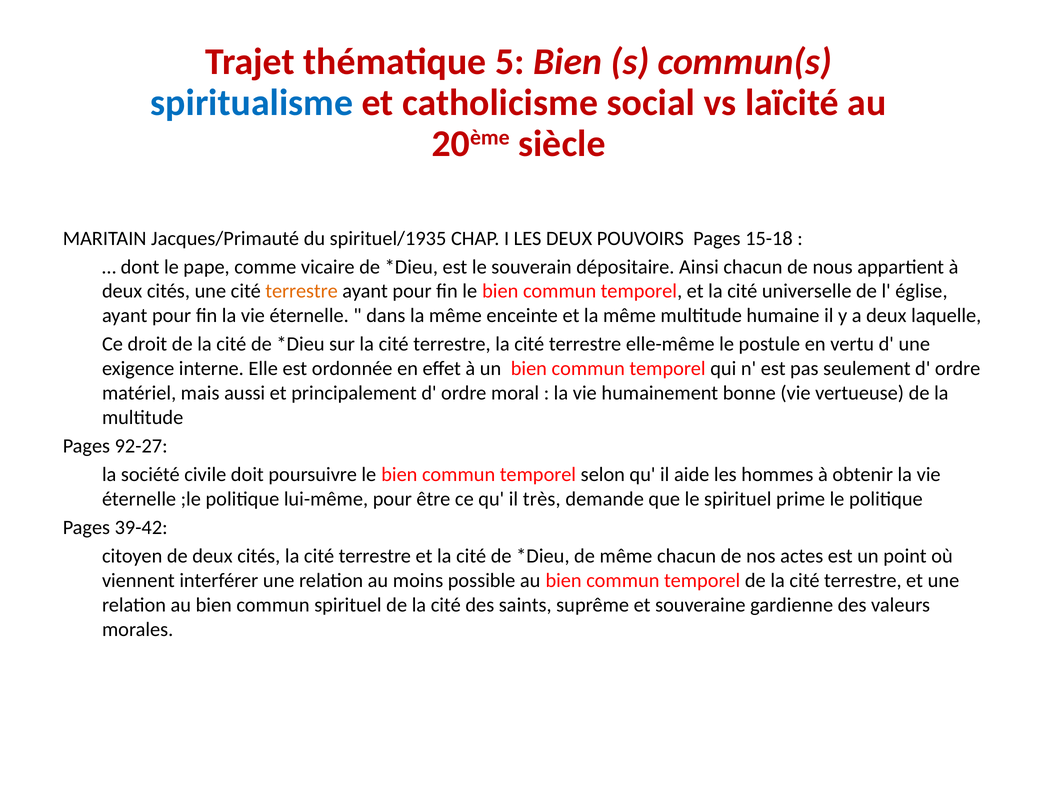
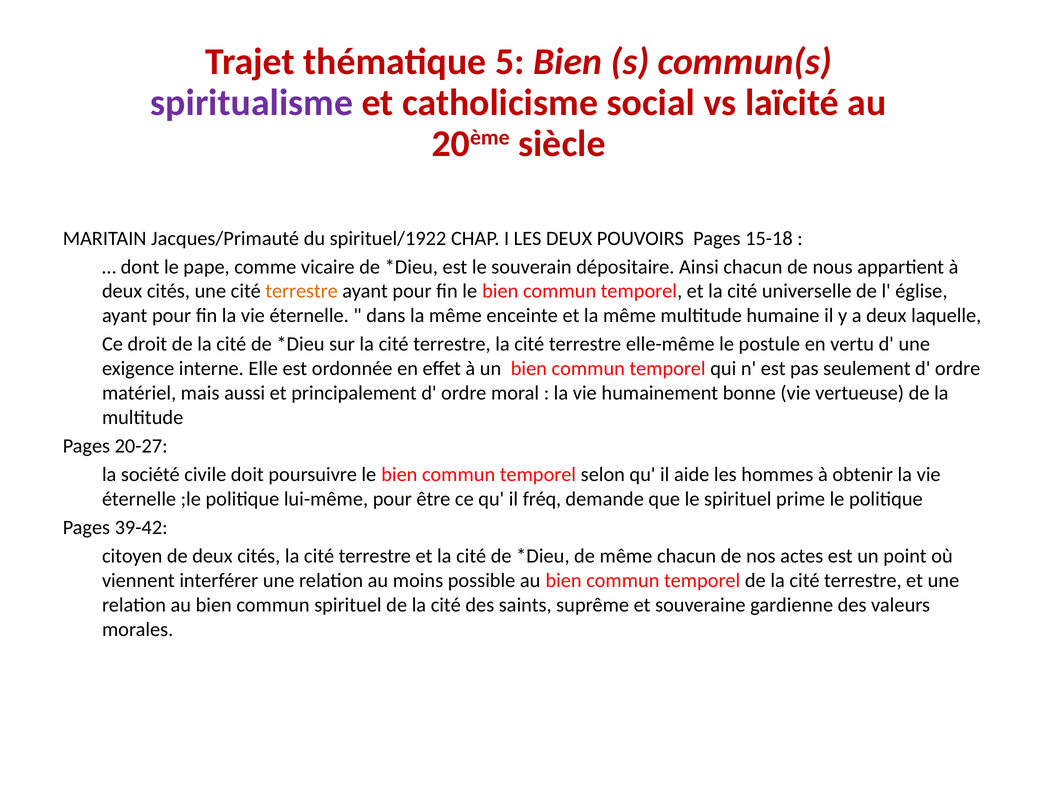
spiritualisme colour: blue -> purple
spirituel/1935: spirituel/1935 -> spirituel/1922
92-27: 92-27 -> 20-27
très: très -> fréq
